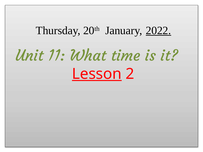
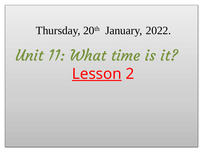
2022 underline: present -> none
